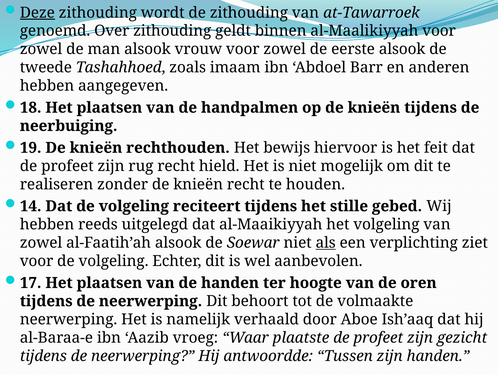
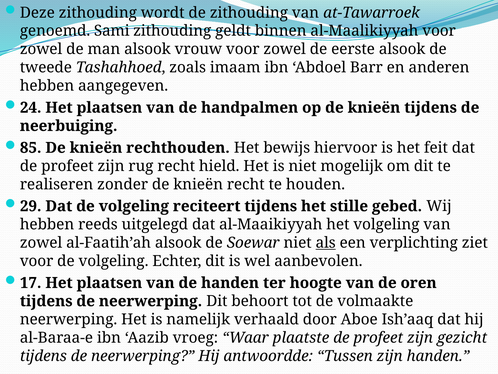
Deze underline: present -> none
Over: Over -> Sami
18: 18 -> 24
19: 19 -> 85
14: 14 -> 29
